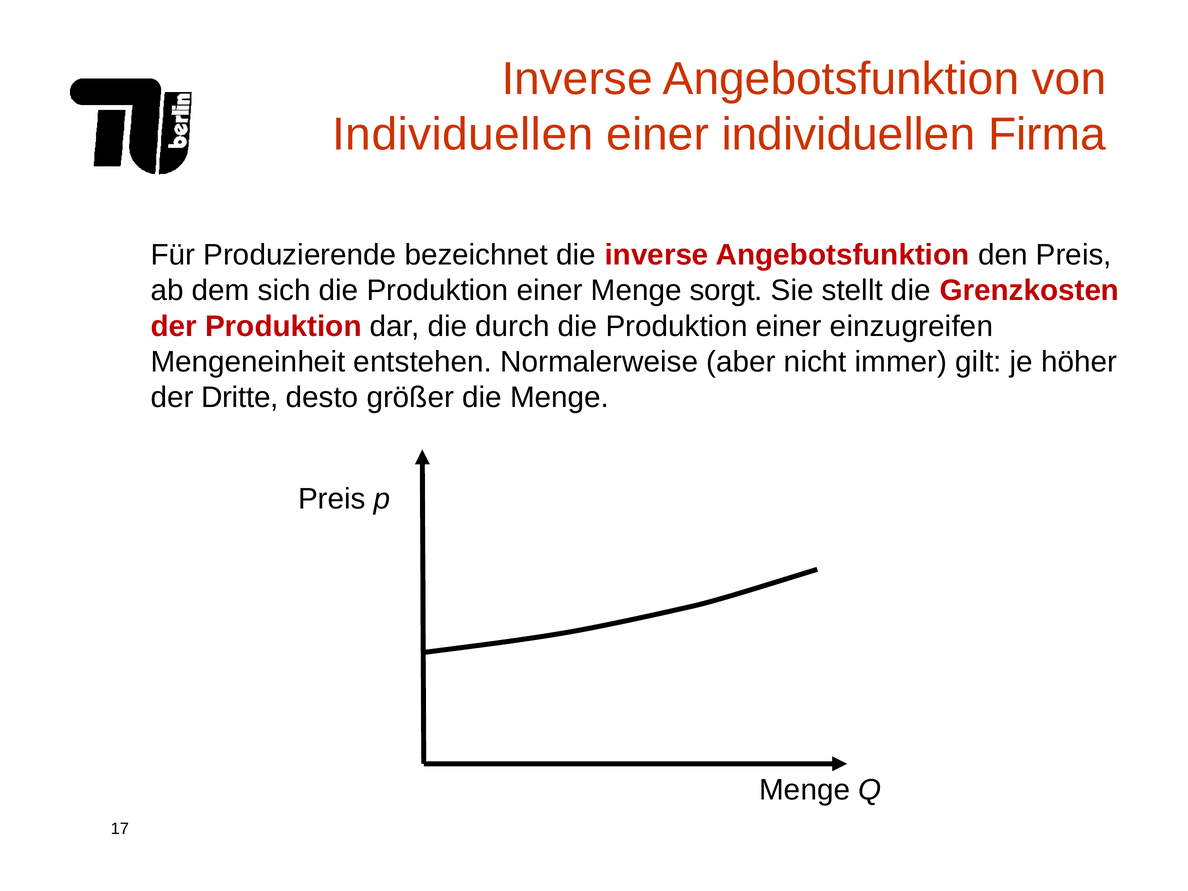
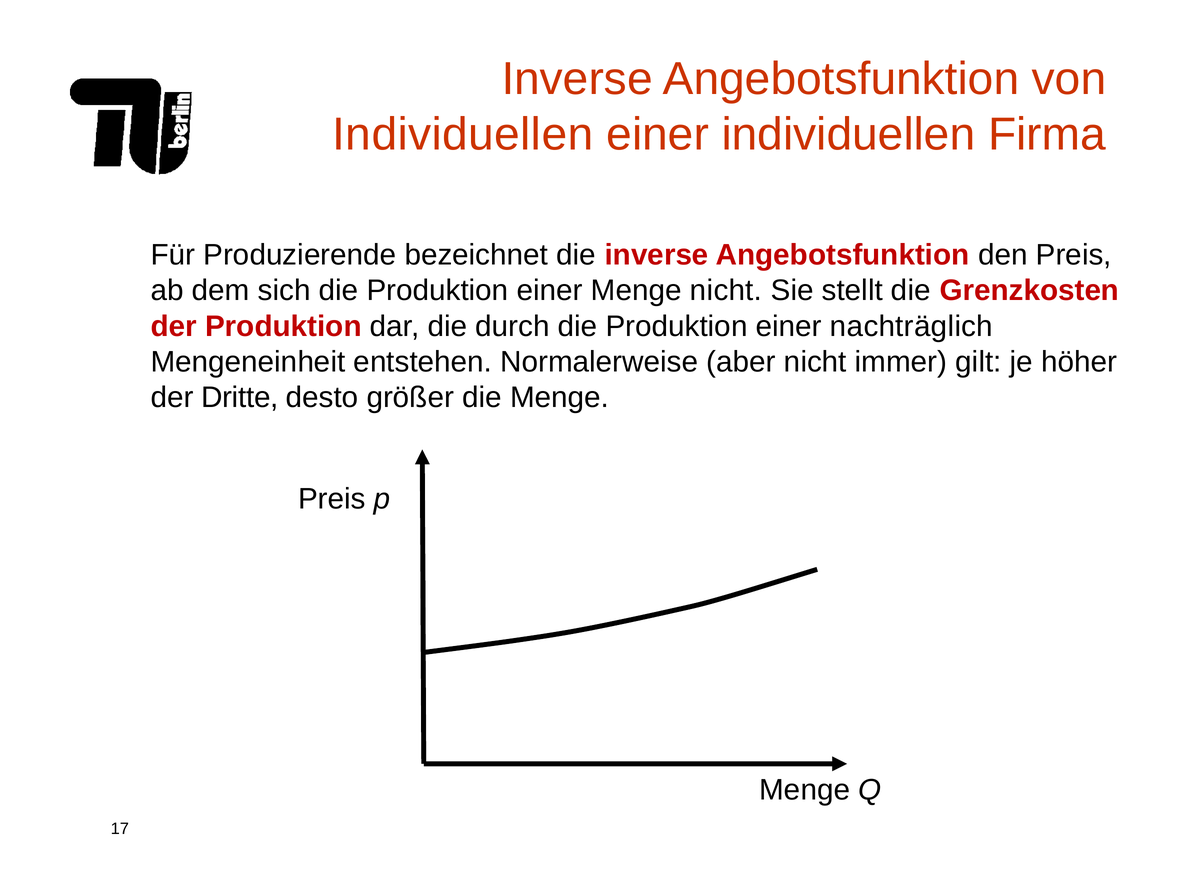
Menge sorgt: sorgt -> nicht
einzugreifen: einzugreifen -> nachträglich
